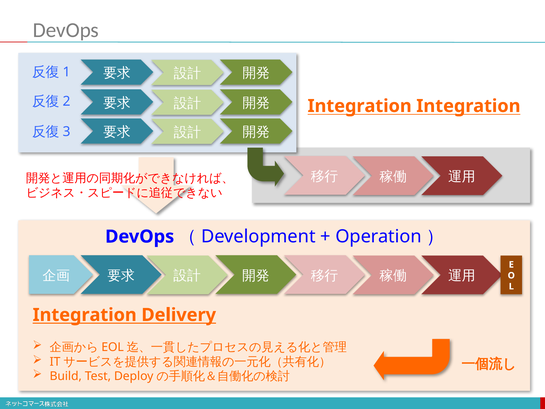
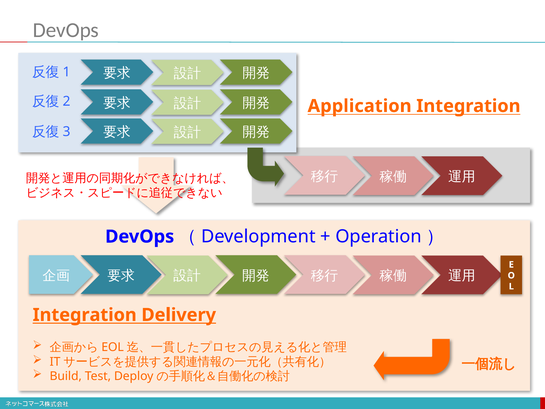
Integration at (360, 106): Integration -> Application
